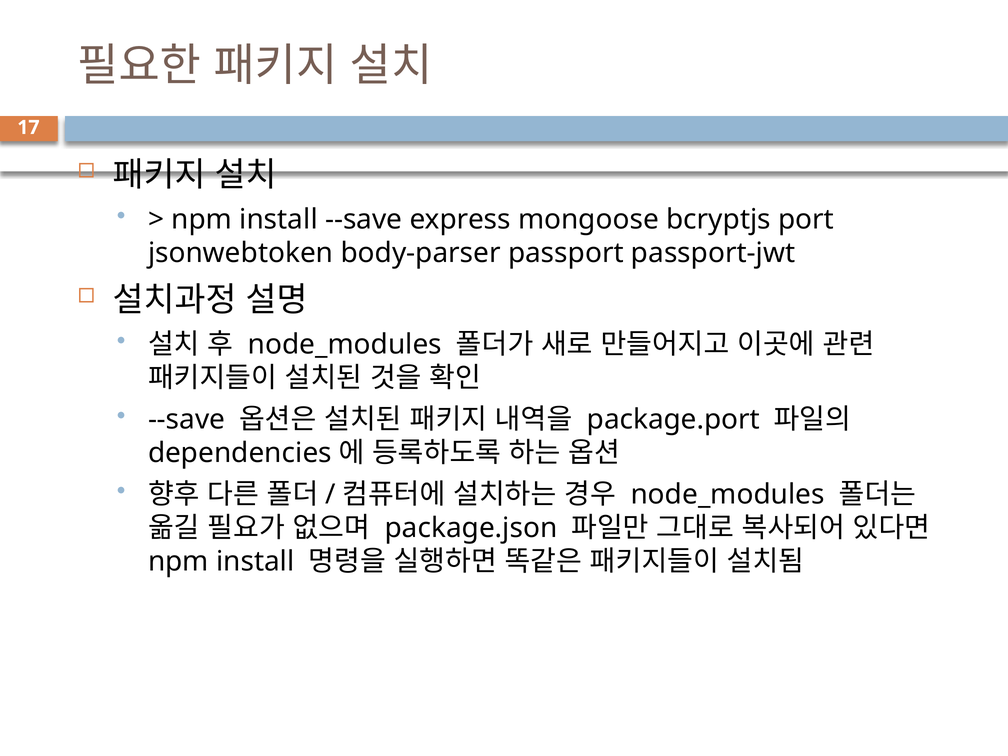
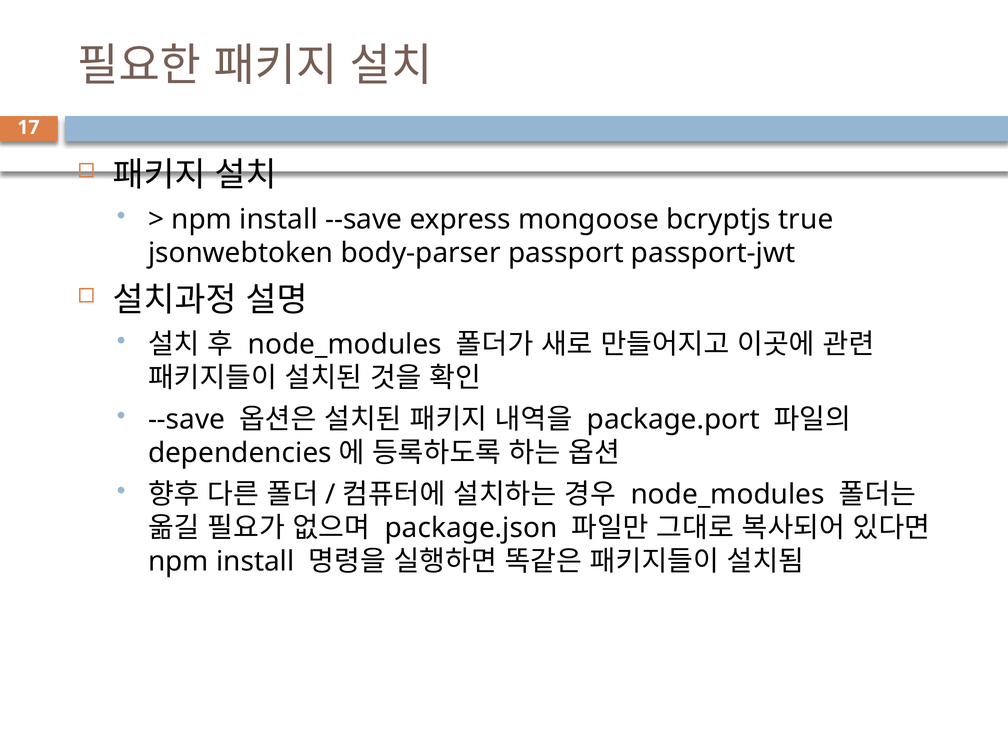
port: port -> true
